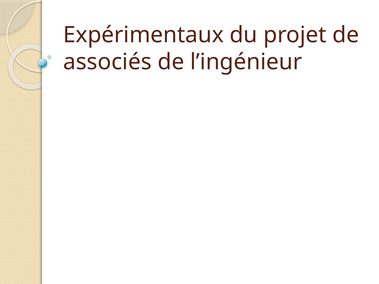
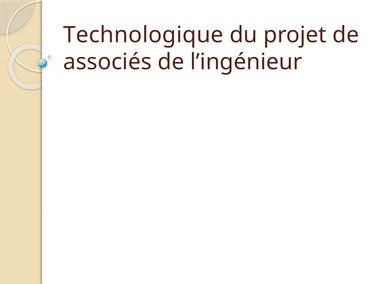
Expérimentaux: Expérimentaux -> Technologique
